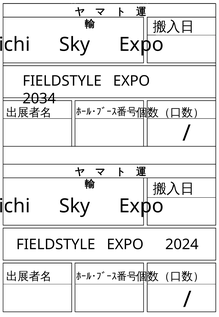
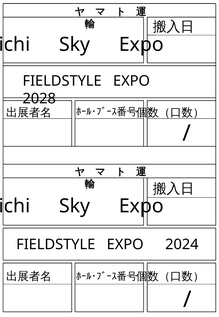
2034: 2034 -> 2028
